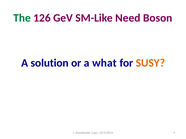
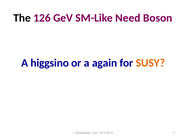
The colour: green -> black
solution: solution -> higgsino
what: what -> again
